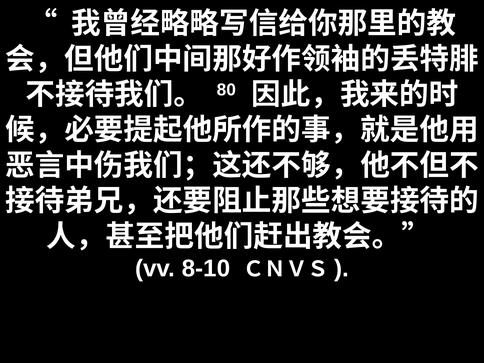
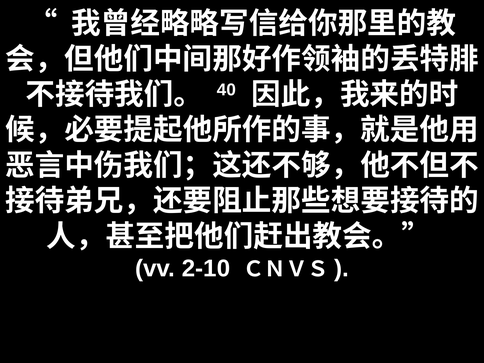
80: 80 -> 40
8-10: 8-10 -> 2-10
